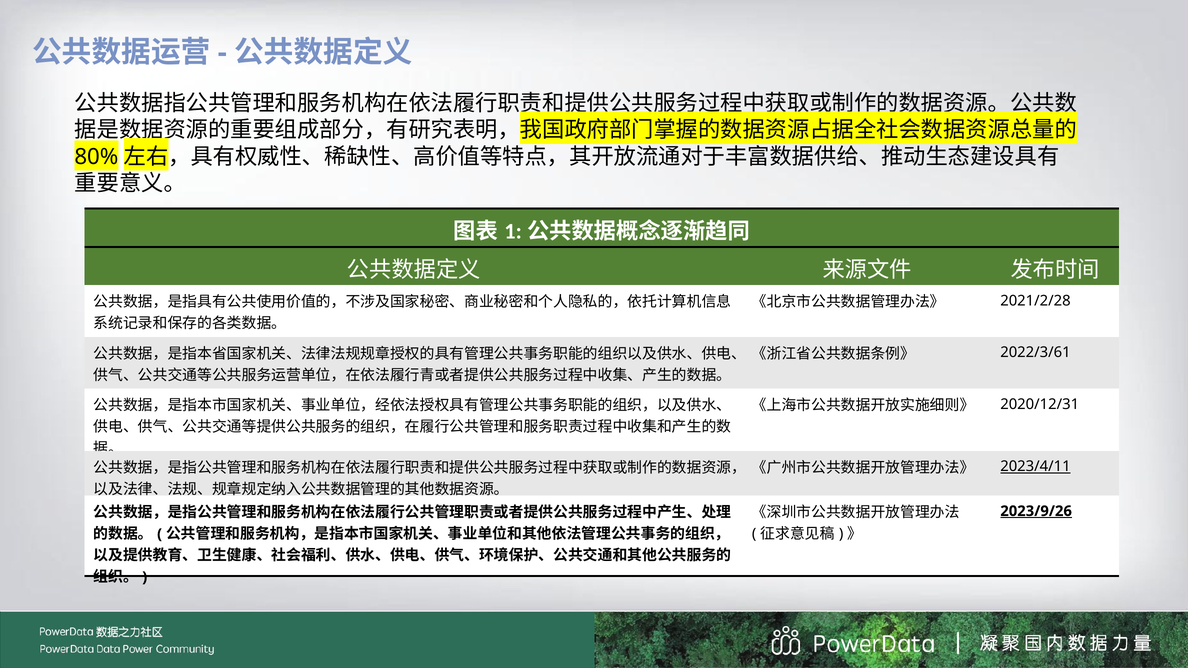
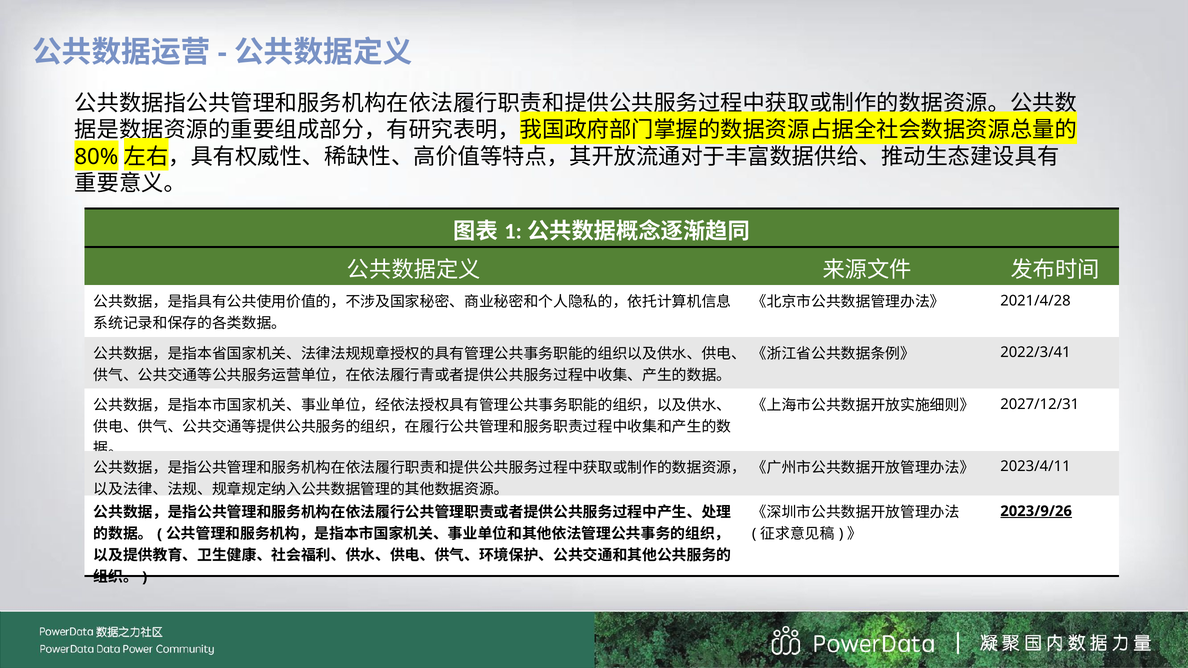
2021/2/28: 2021/2/28 -> 2021/4/28
2022/3/61: 2022/3/61 -> 2022/3/41
2020/12/31: 2020/12/31 -> 2027/12/31
2023/4/11 underline: present -> none
